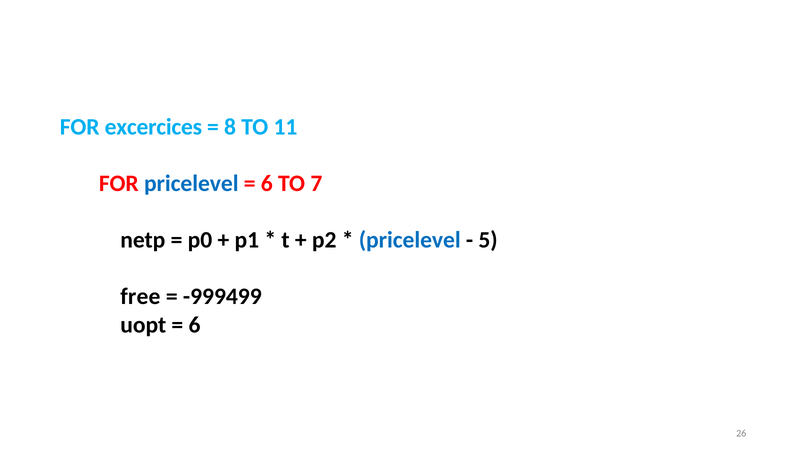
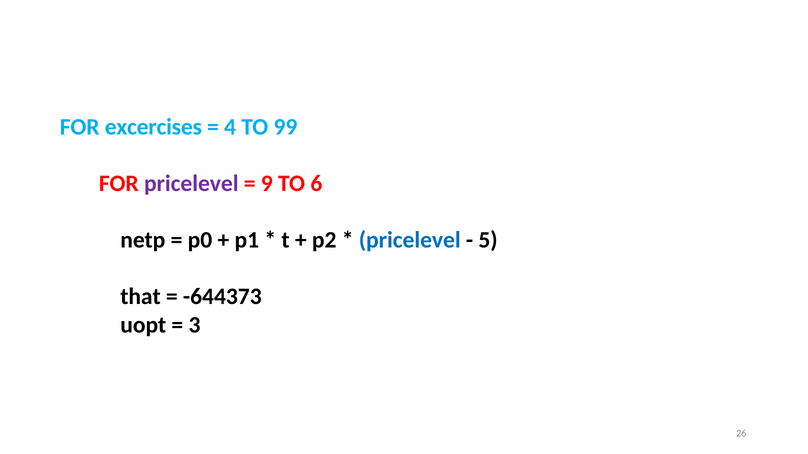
excercices: excercices -> excercises
8: 8 -> 4
11: 11 -> 99
pricelevel at (191, 184) colour: blue -> purple
6 at (267, 184): 6 -> 9
7: 7 -> 6
free: free -> that
-999499: -999499 -> -644373
6 at (194, 325): 6 -> 3
